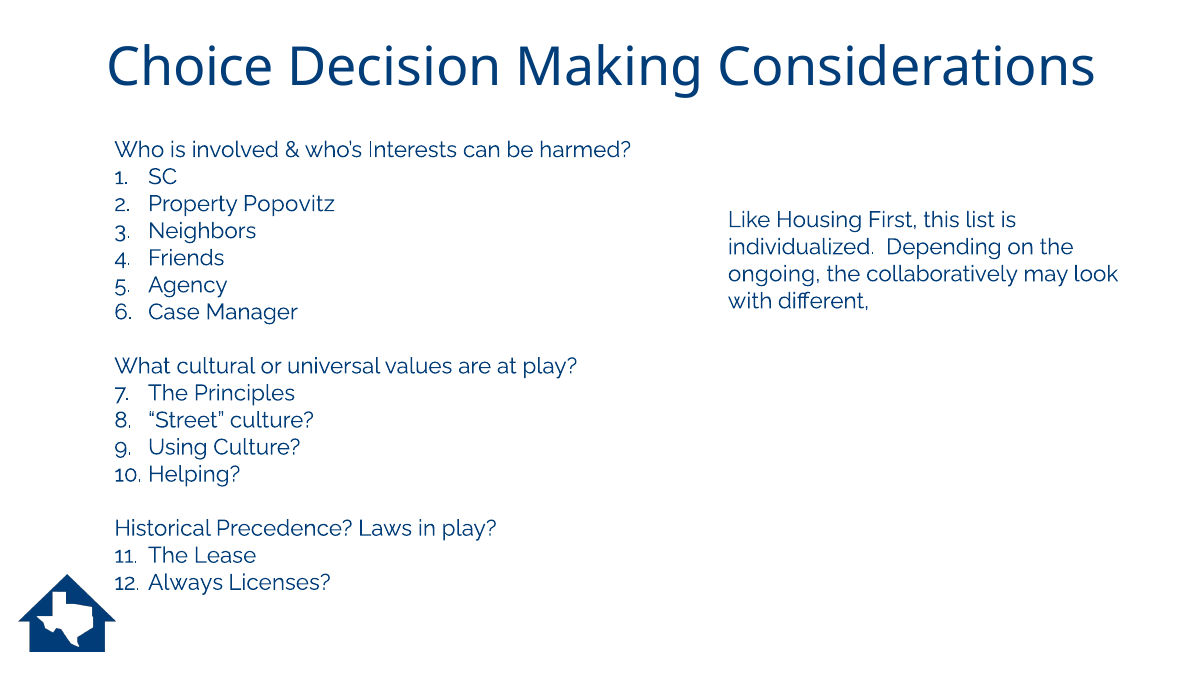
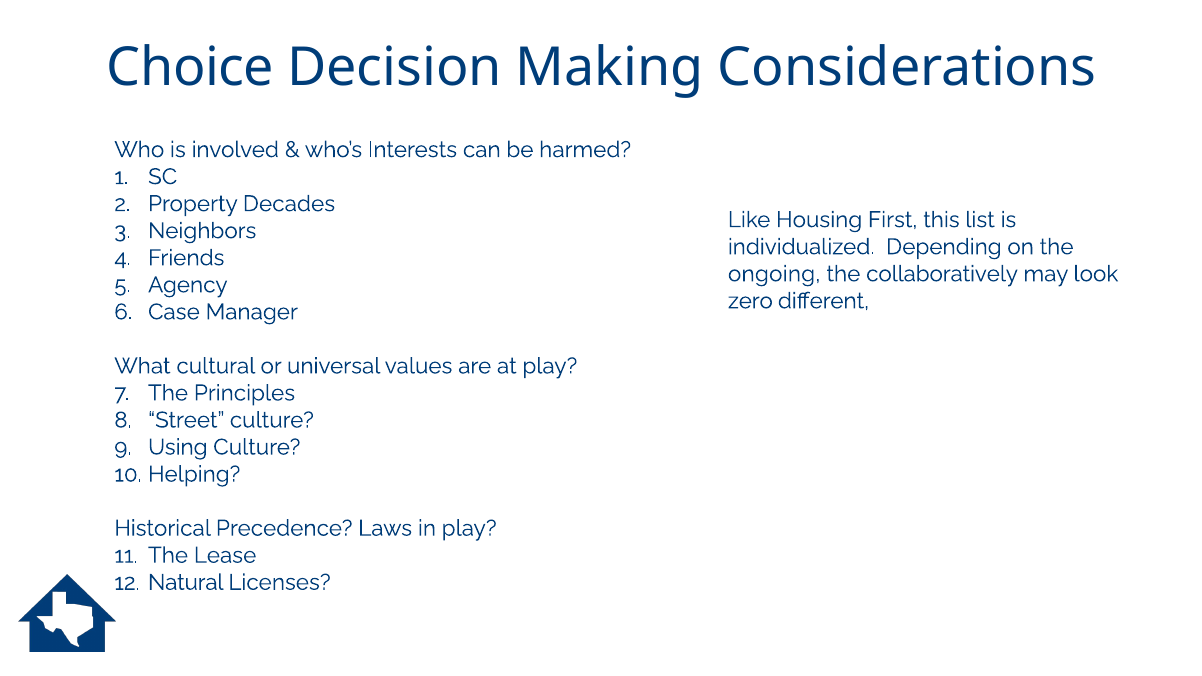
Popovitz: Popovitz -> Decades
with: with -> zero
Always: Always -> Natural
